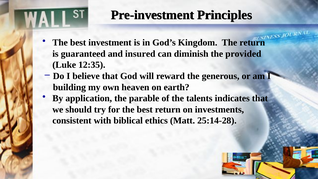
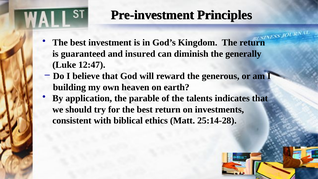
provided: provided -> generally
12:35: 12:35 -> 12:47
